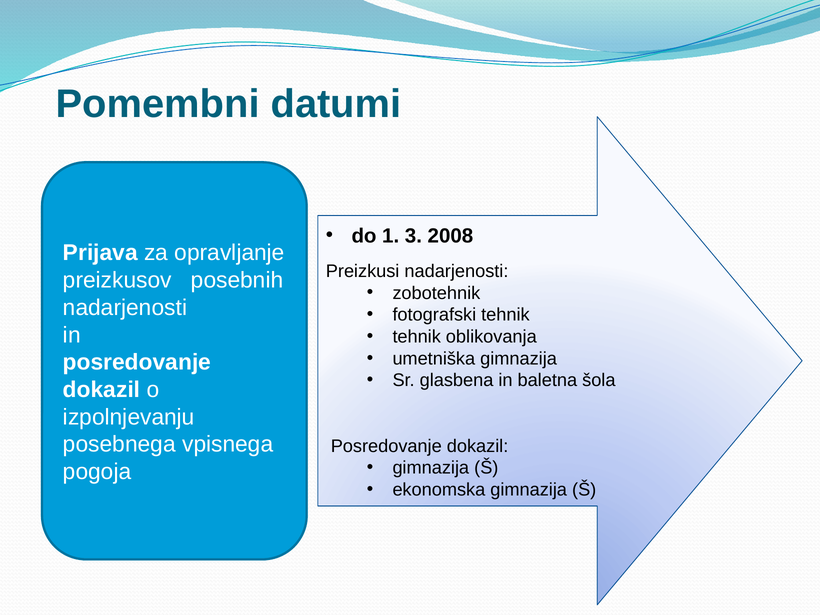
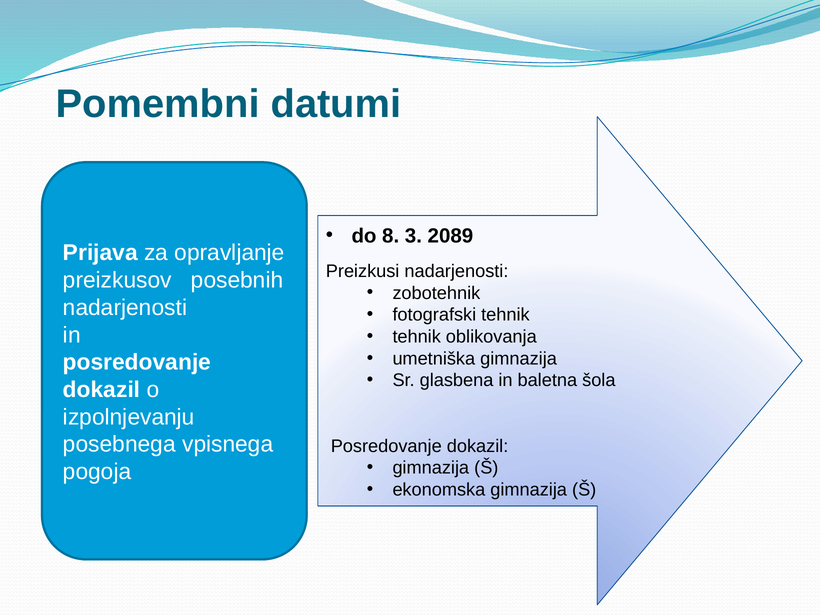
1: 1 -> 8
2008: 2008 -> 2089
